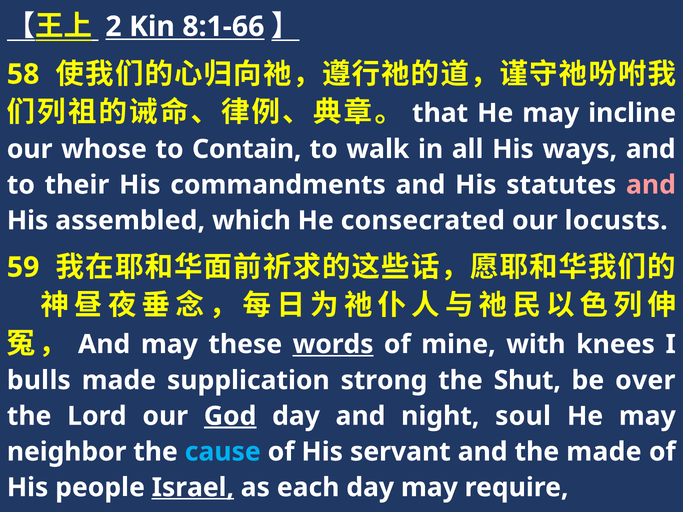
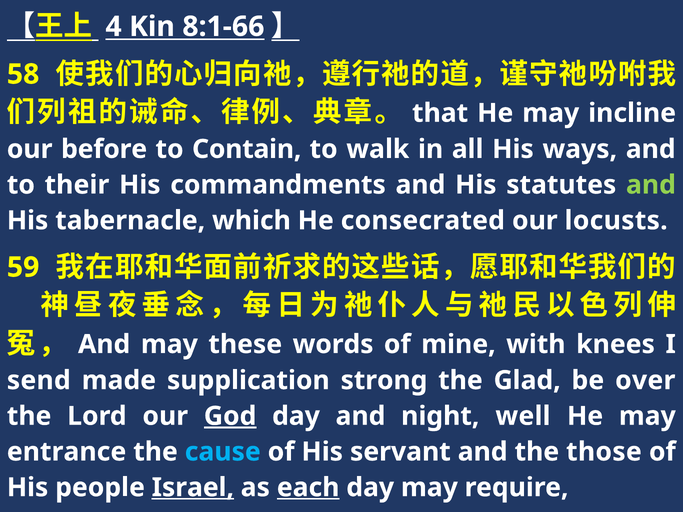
2: 2 -> 4
whose: whose -> before
and at (651, 185) colour: pink -> light green
assembled: assembled -> tabernacle
words underline: present -> none
bulls: bulls -> send
Shut: Shut -> Glad
soul: soul -> well
neighbor: neighbor -> entrance
the made: made -> those
each underline: none -> present
